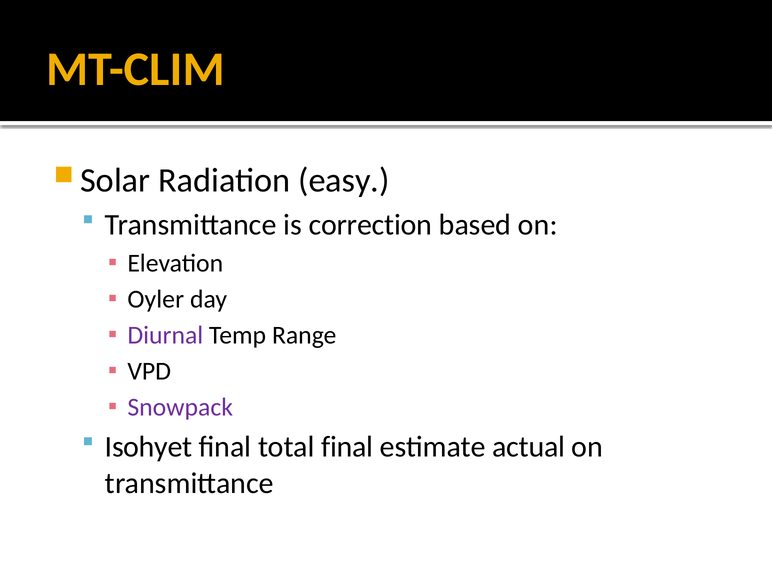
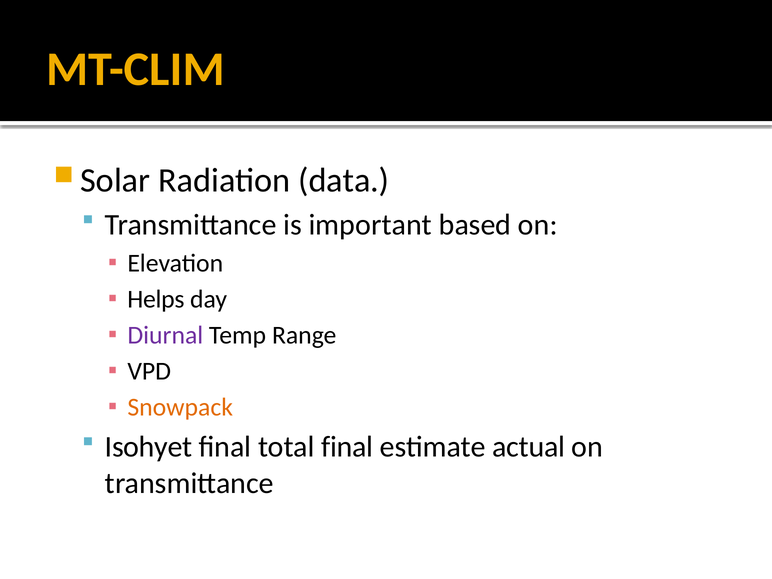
easy: easy -> data
correction: correction -> important
Oyler: Oyler -> Helps
Snowpack colour: purple -> orange
